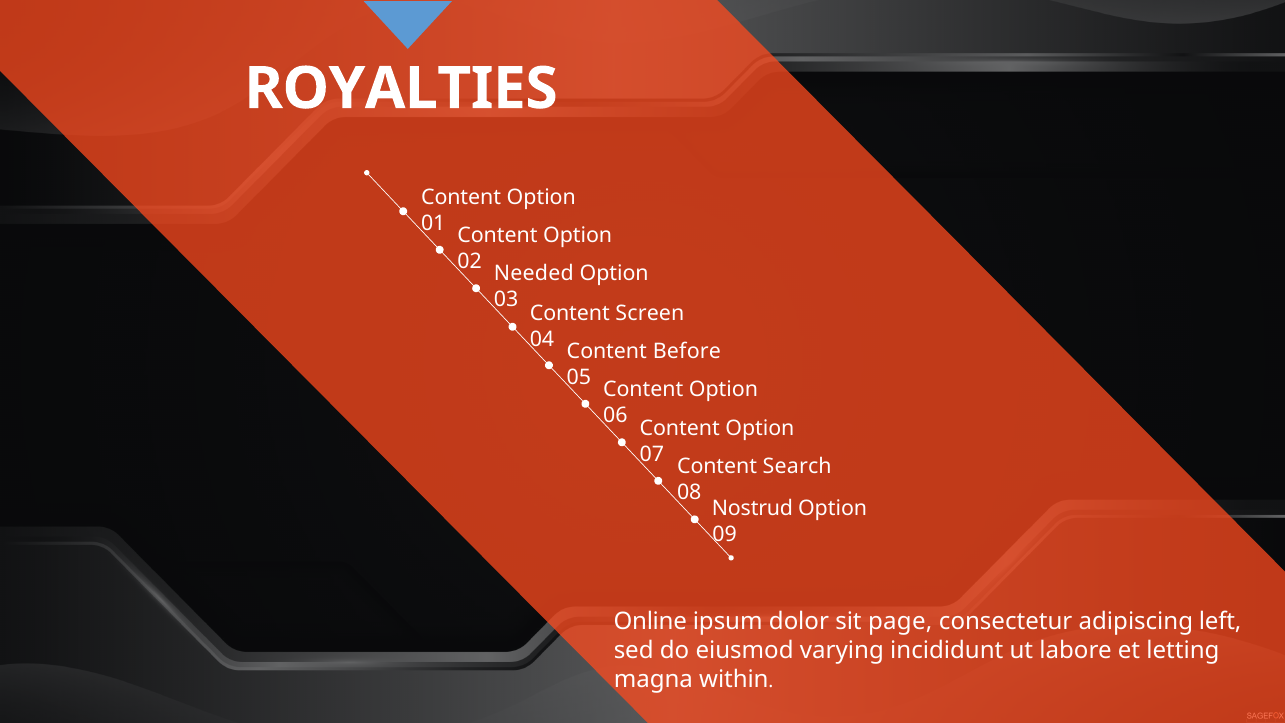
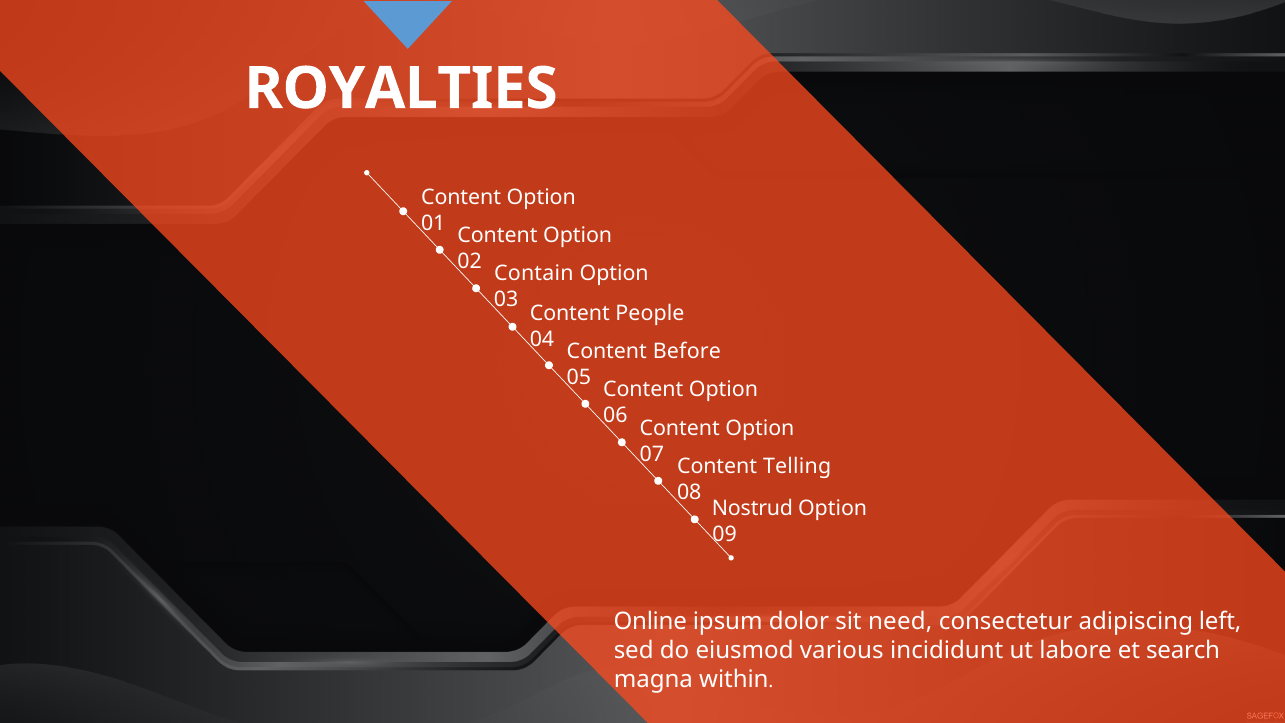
Needed: Needed -> Contain
Screen: Screen -> People
Search: Search -> Telling
page: page -> need
varying: varying -> various
letting: letting -> search
